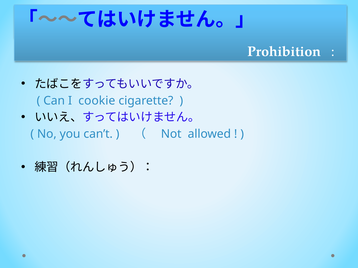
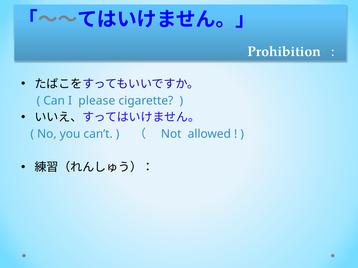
cookie: cookie -> please
